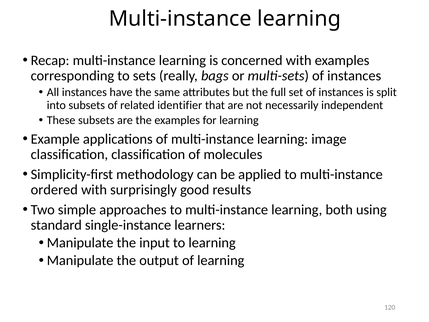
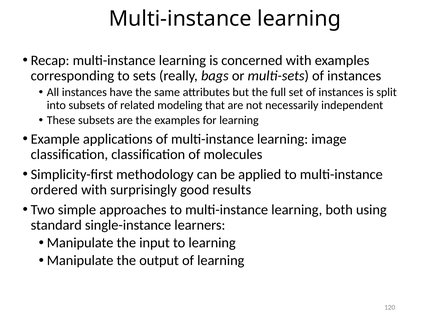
identifier: identifier -> modeling
